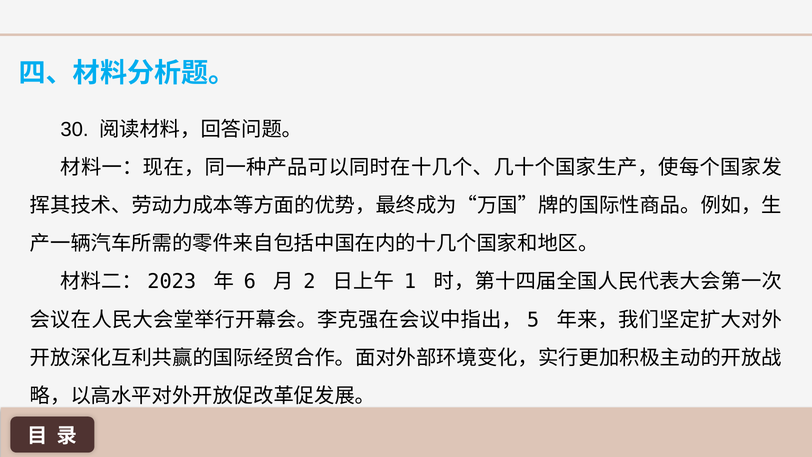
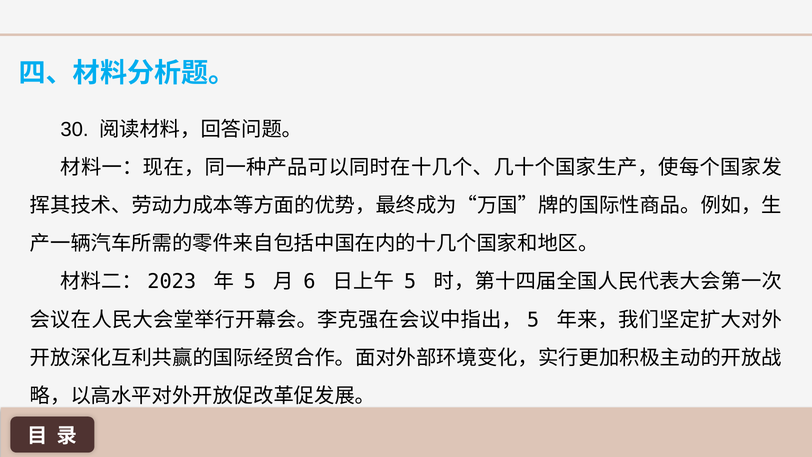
6 at (250, 282): 6 -> 5
2: 2 -> 6
1 at (410, 282): 1 -> 5
